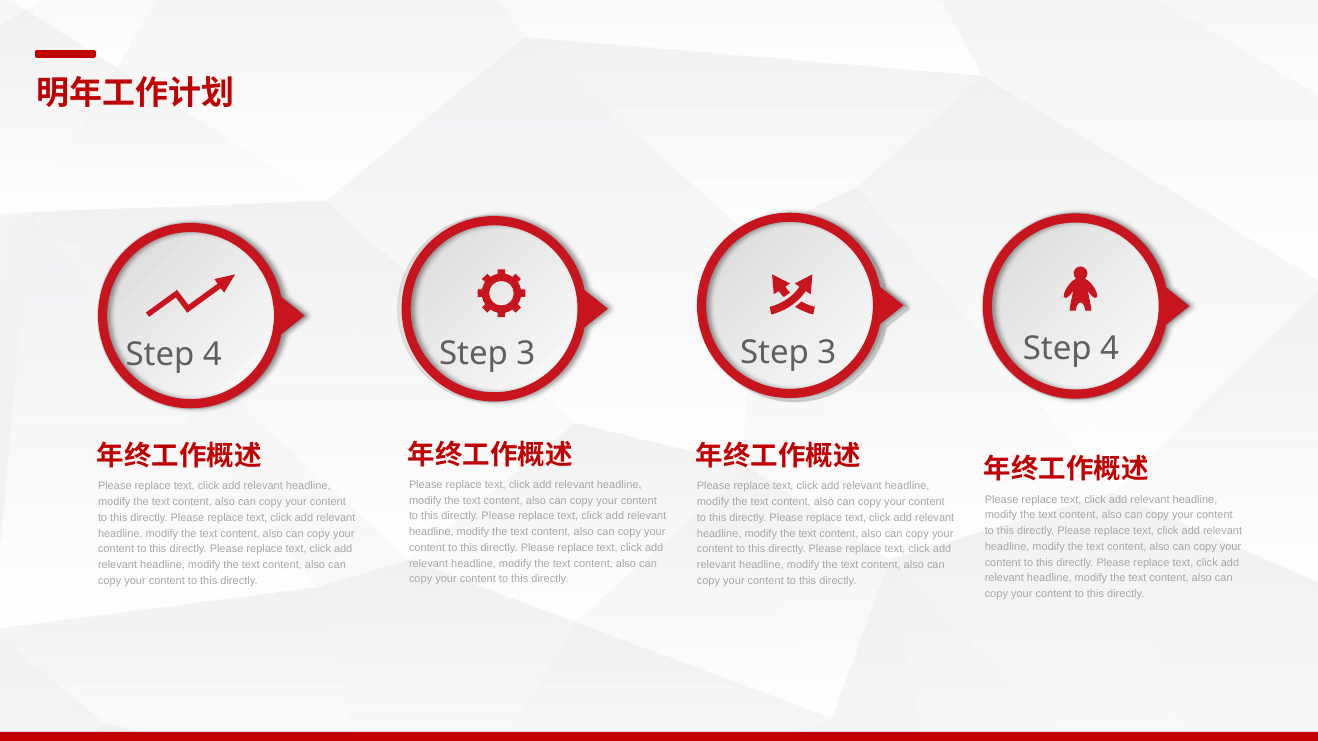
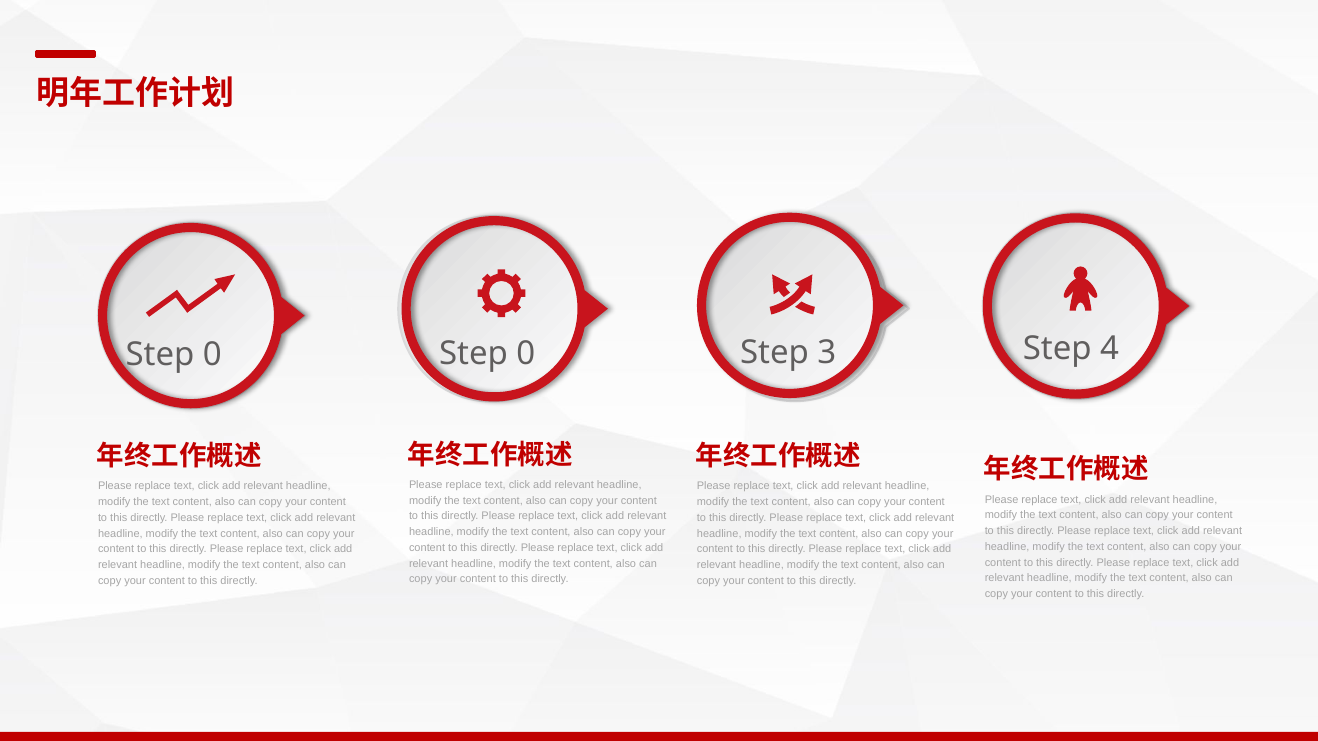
4 at (212, 355): 4 -> 0
3 at (526, 354): 3 -> 0
